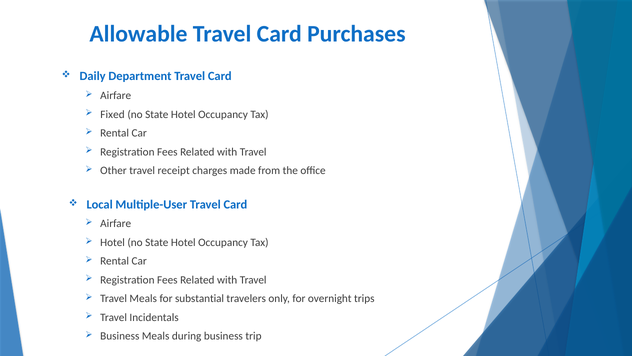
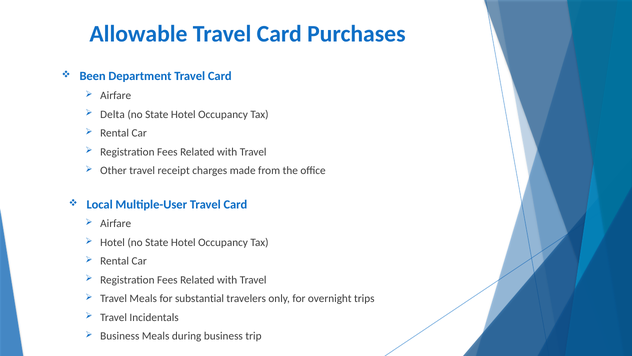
Daily: Daily -> Been
Fixed: Fixed -> Delta
